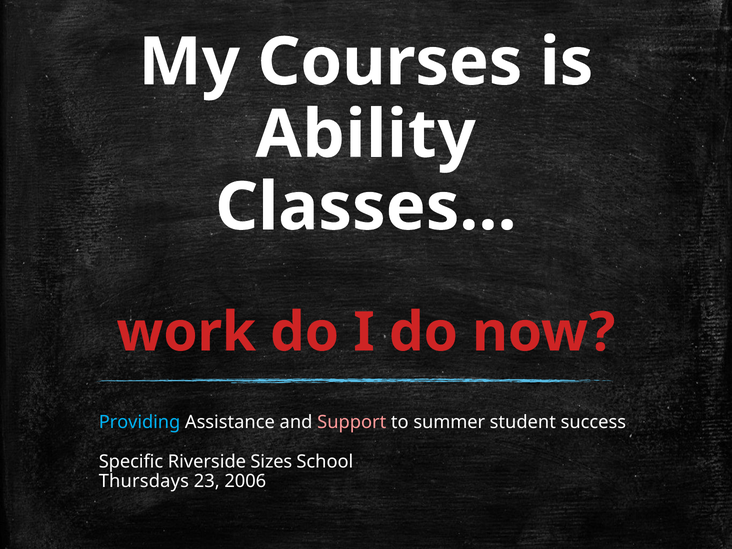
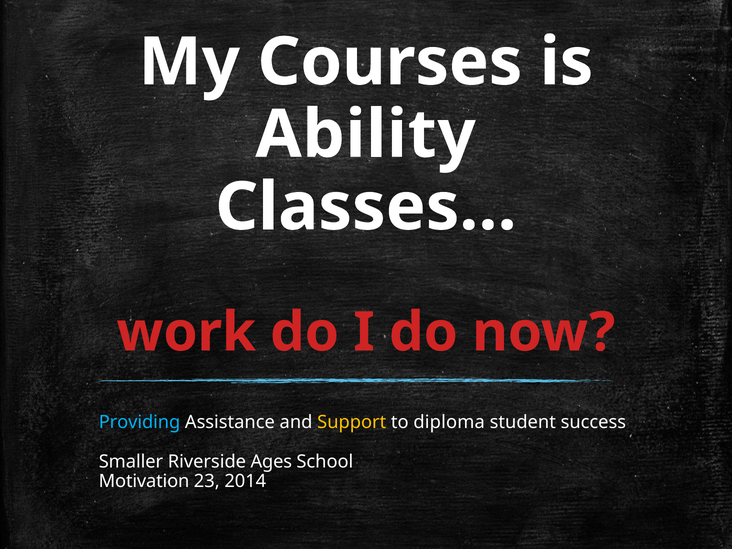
Support colour: pink -> yellow
summer: summer -> diploma
Specific: Specific -> Smaller
Sizes: Sizes -> Ages
Thursdays: Thursdays -> Motivation
2006: 2006 -> 2014
